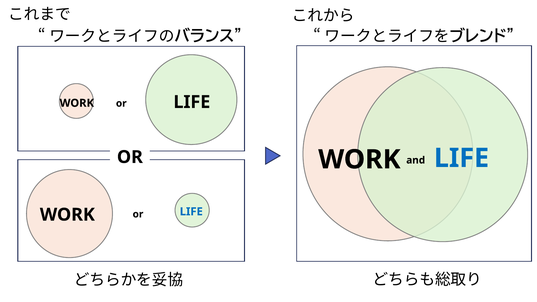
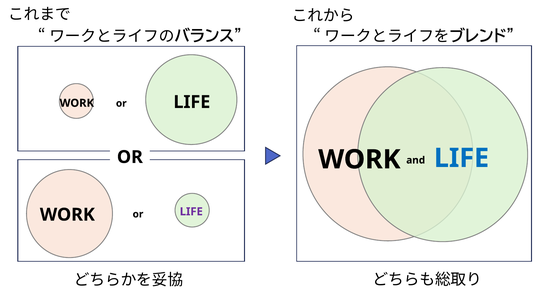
LIFE at (191, 212) colour: blue -> purple
